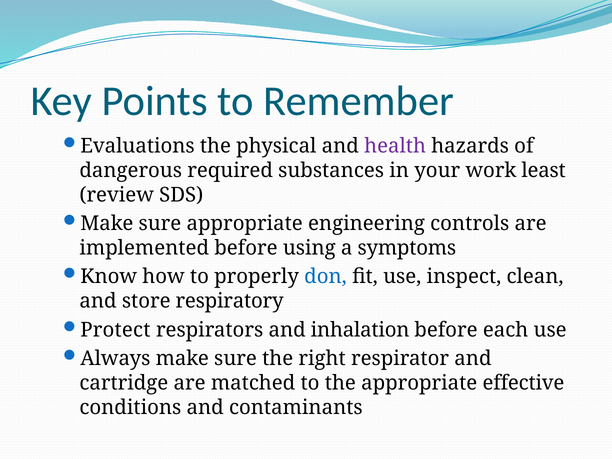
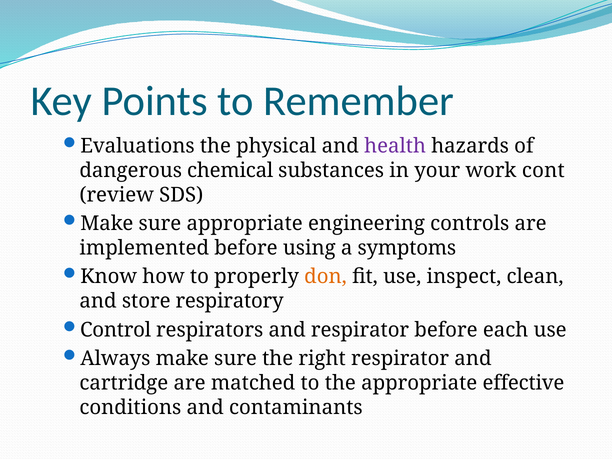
required: required -> chemical
least: least -> cont
don colour: blue -> orange
Protect: Protect -> Control
and inhalation: inhalation -> respirator
